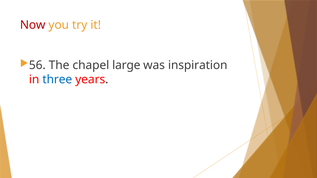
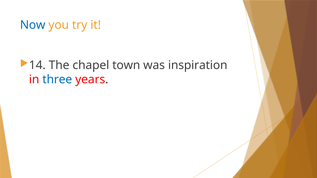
Now colour: red -> blue
56: 56 -> 14
large: large -> town
